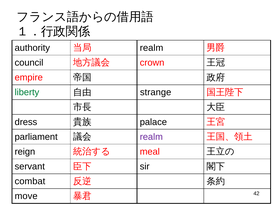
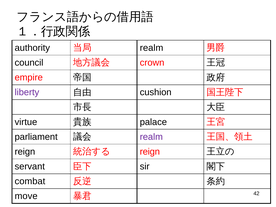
liberty colour: green -> purple
strange: strange -> cushion
dress: dress -> virtue
meal at (150, 152): meal -> reign
